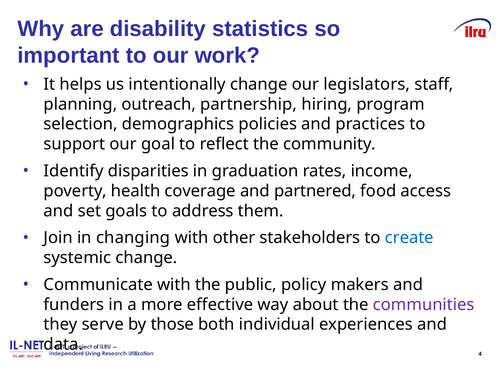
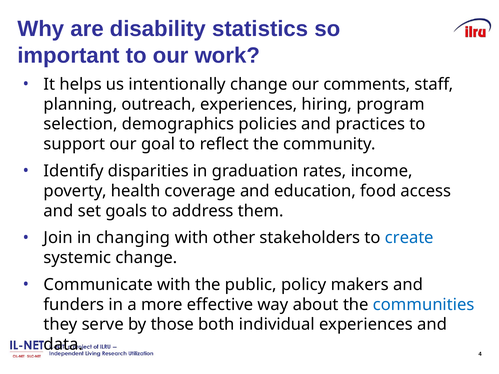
legislators: legislators -> comments
outreach partnership: partnership -> experiences
partnered: partnered -> education
communities colour: purple -> blue
